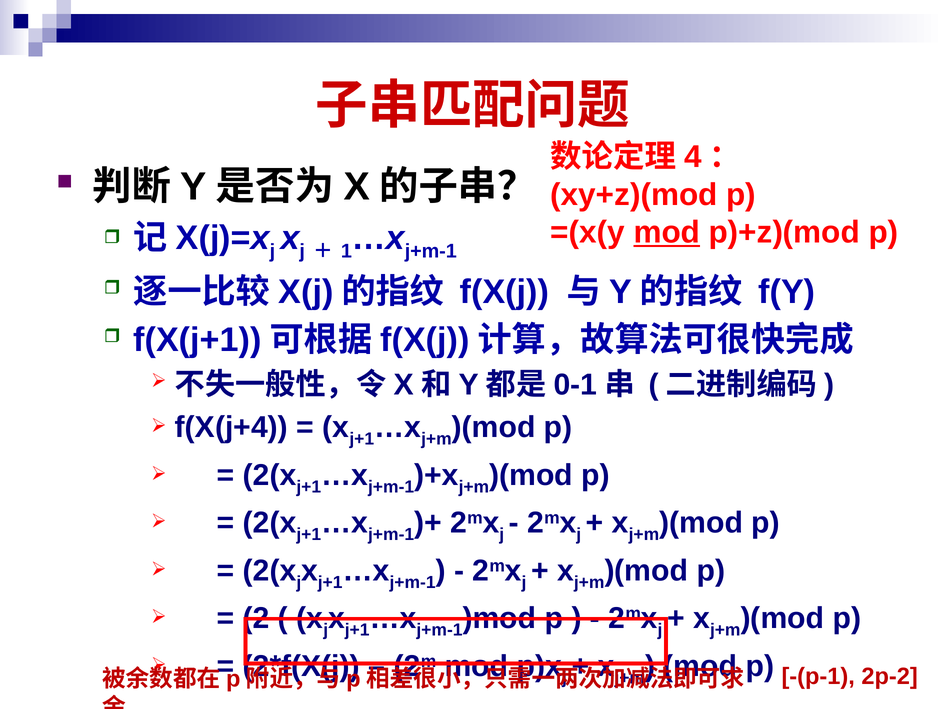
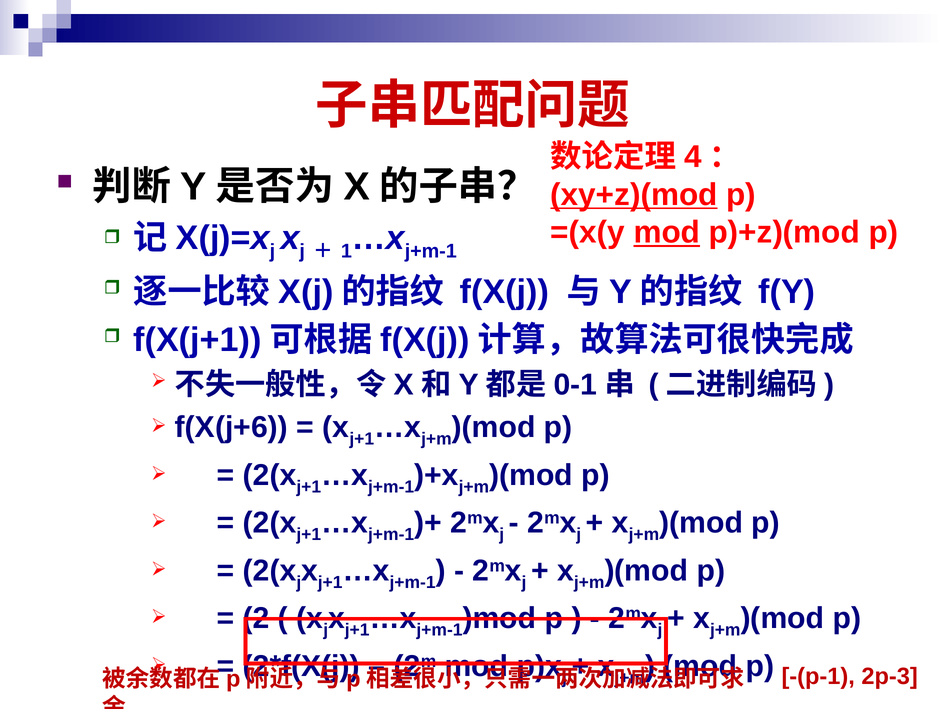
xy+z)(mod underline: none -> present
f(X(j+4: f(X(j+4 -> f(X(j+6
2p-2: 2p-2 -> 2p-3
